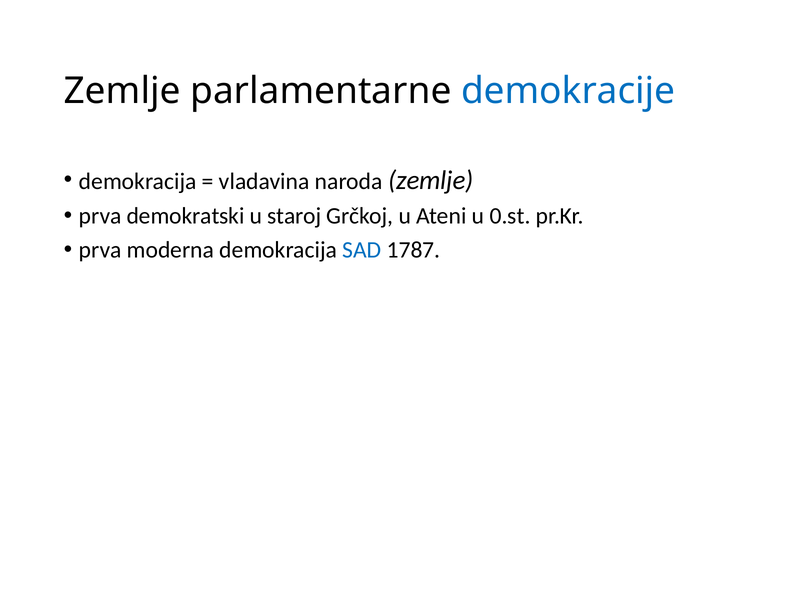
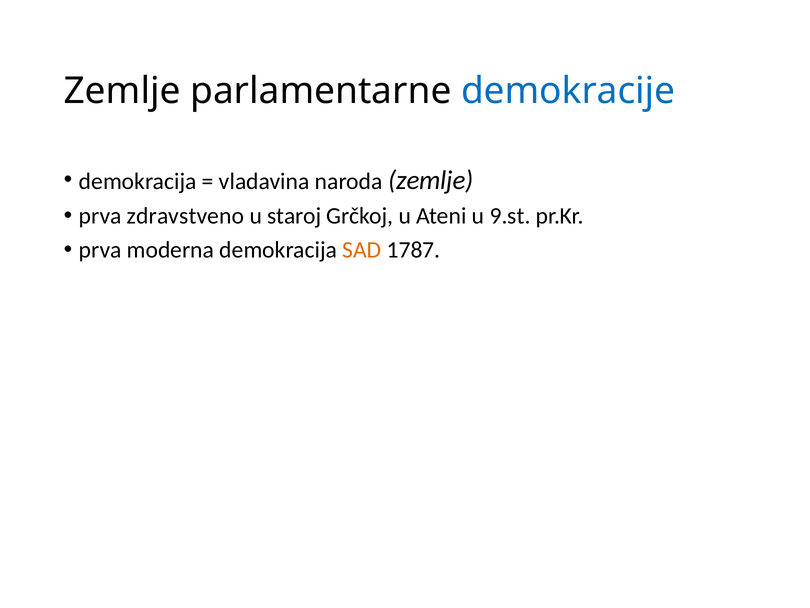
demokratski: demokratski -> zdravstveno
0.st: 0.st -> 9.st
SAD colour: blue -> orange
